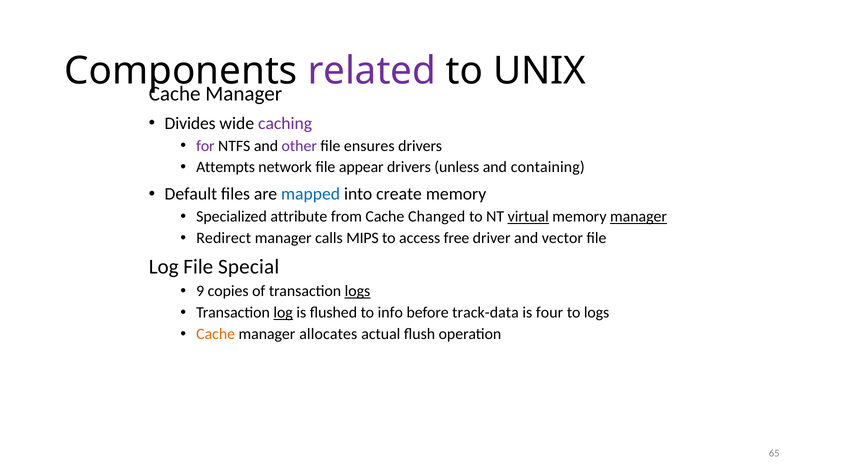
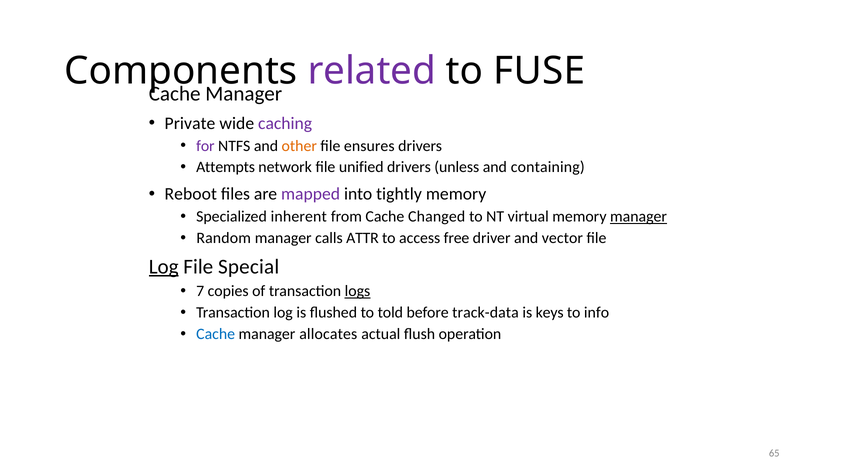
UNIX: UNIX -> FUSE
Divides: Divides -> Private
other colour: purple -> orange
appear: appear -> unified
Default: Default -> Reboot
mapped colour: blue -> purple
create: create -> tightly
attribute: attribute -> inherent
virtual underline: present -> none
Redirect: Redirect -> Random
MIPS: MIPS -> ATTR
Log at (164, 267) underline: none -> present
9: 9 -> 7
log at (283, 312) underline: present -> none
info: info -> told
four: four -> keys
to logs: logs -> info
Cache at (216, 334) colour: orange -> blue
